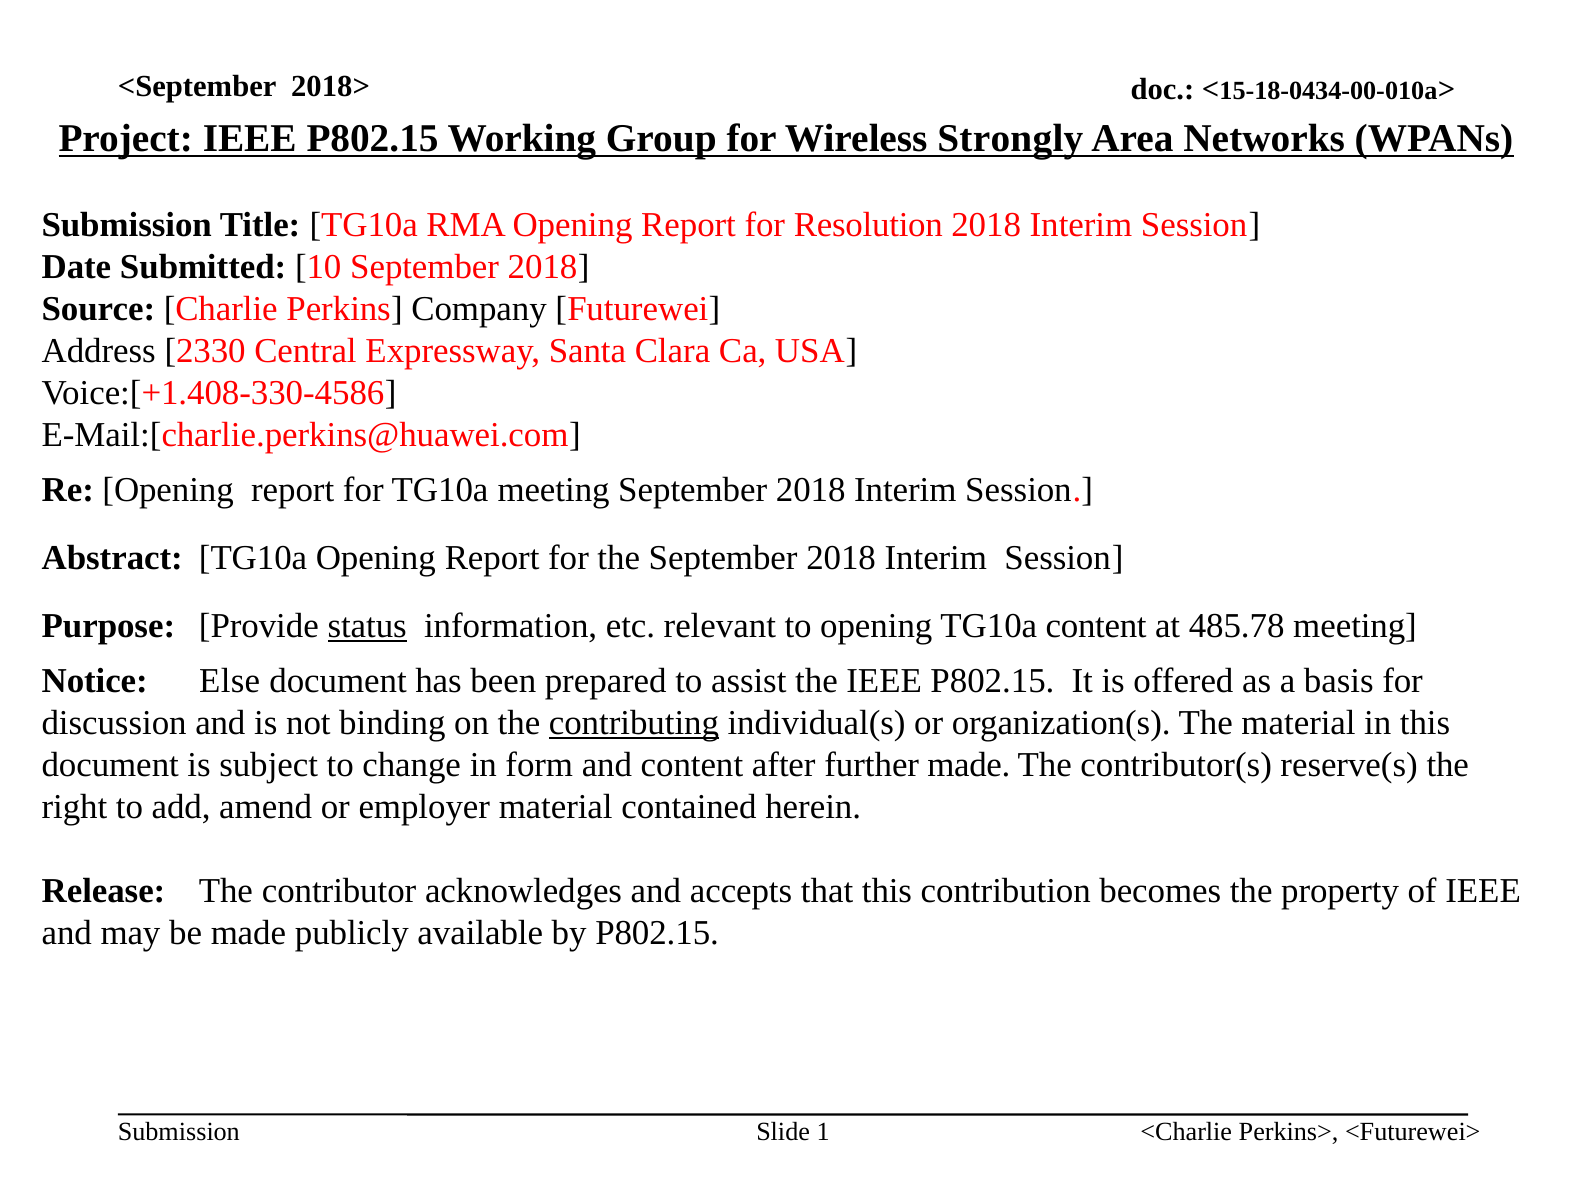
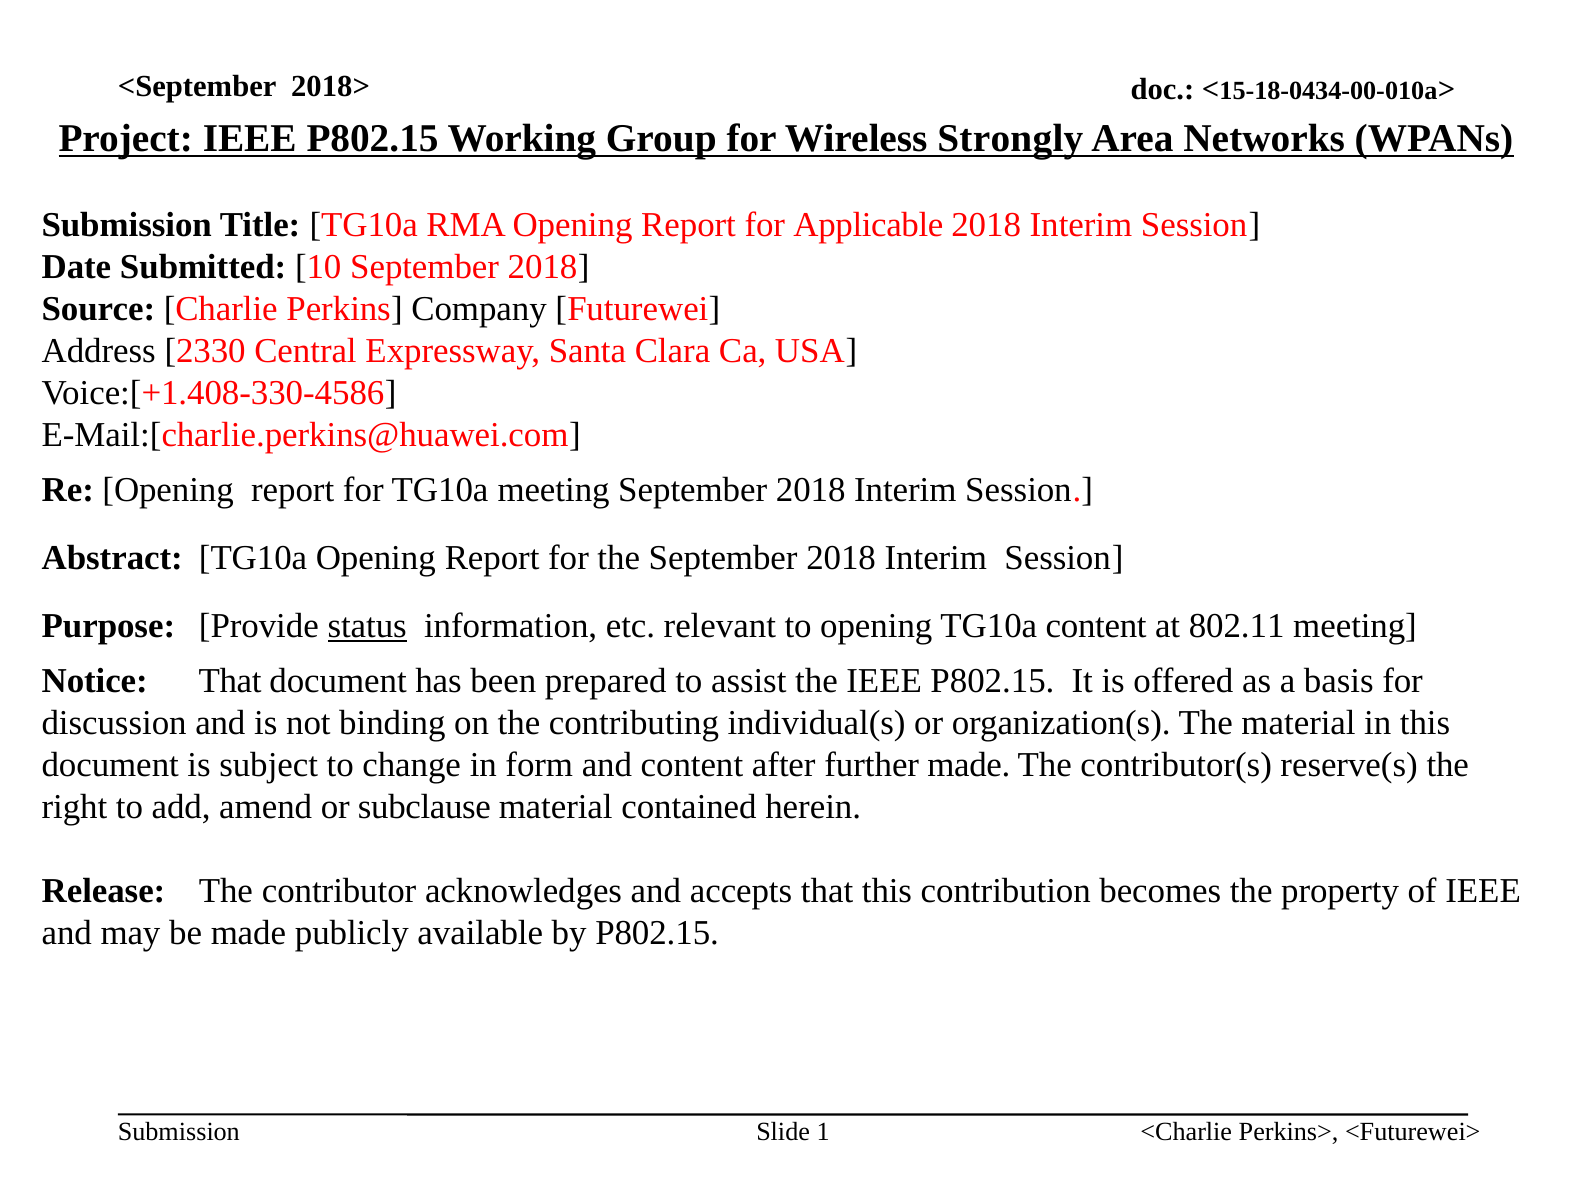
Resolution: Resolution -> Applicable
485.78: 485.78 -> 802.11
Notice Else: Else -> That
contributing underline: present -> none
employer: employer -> subclause
